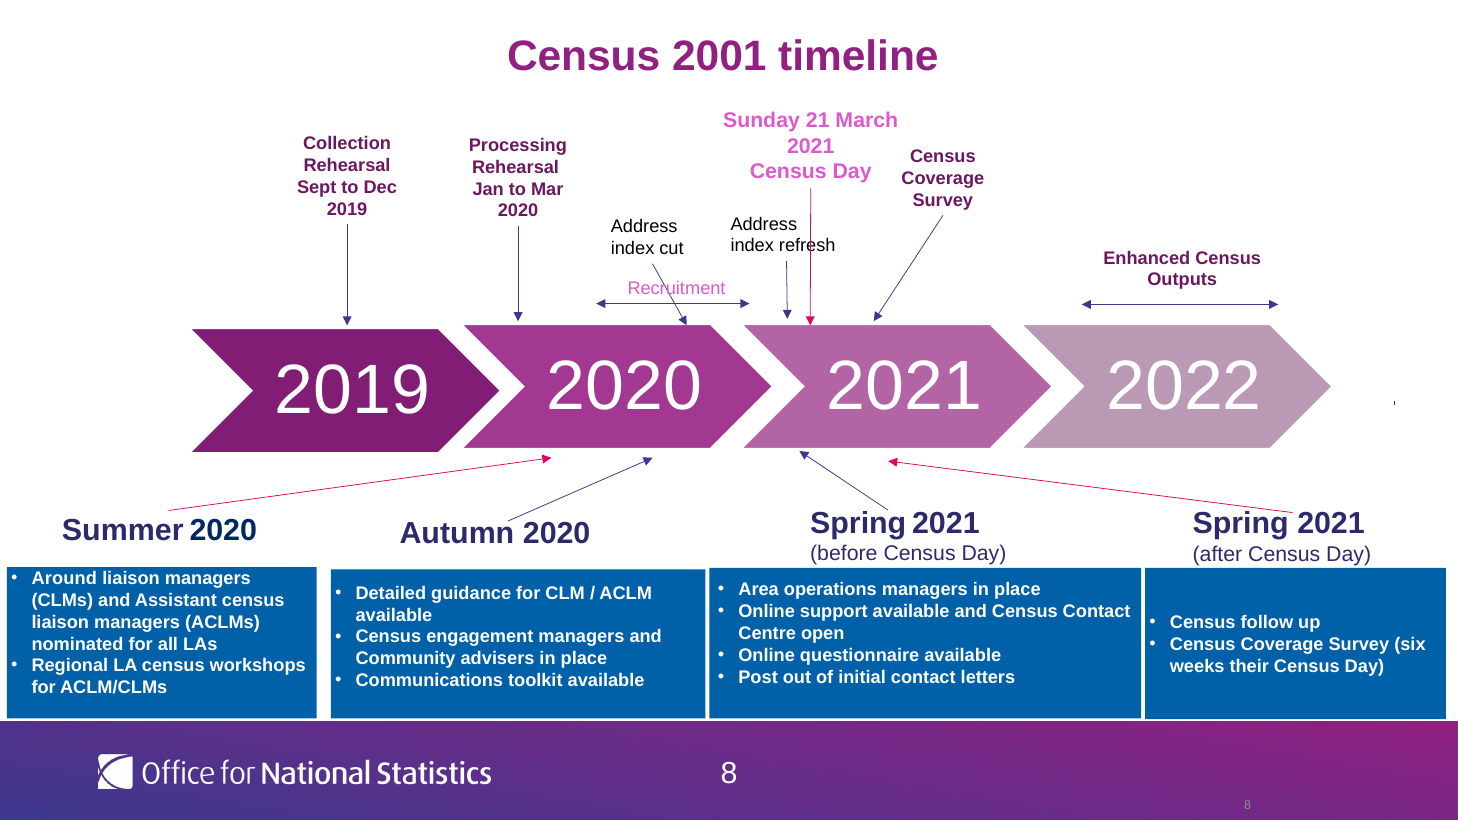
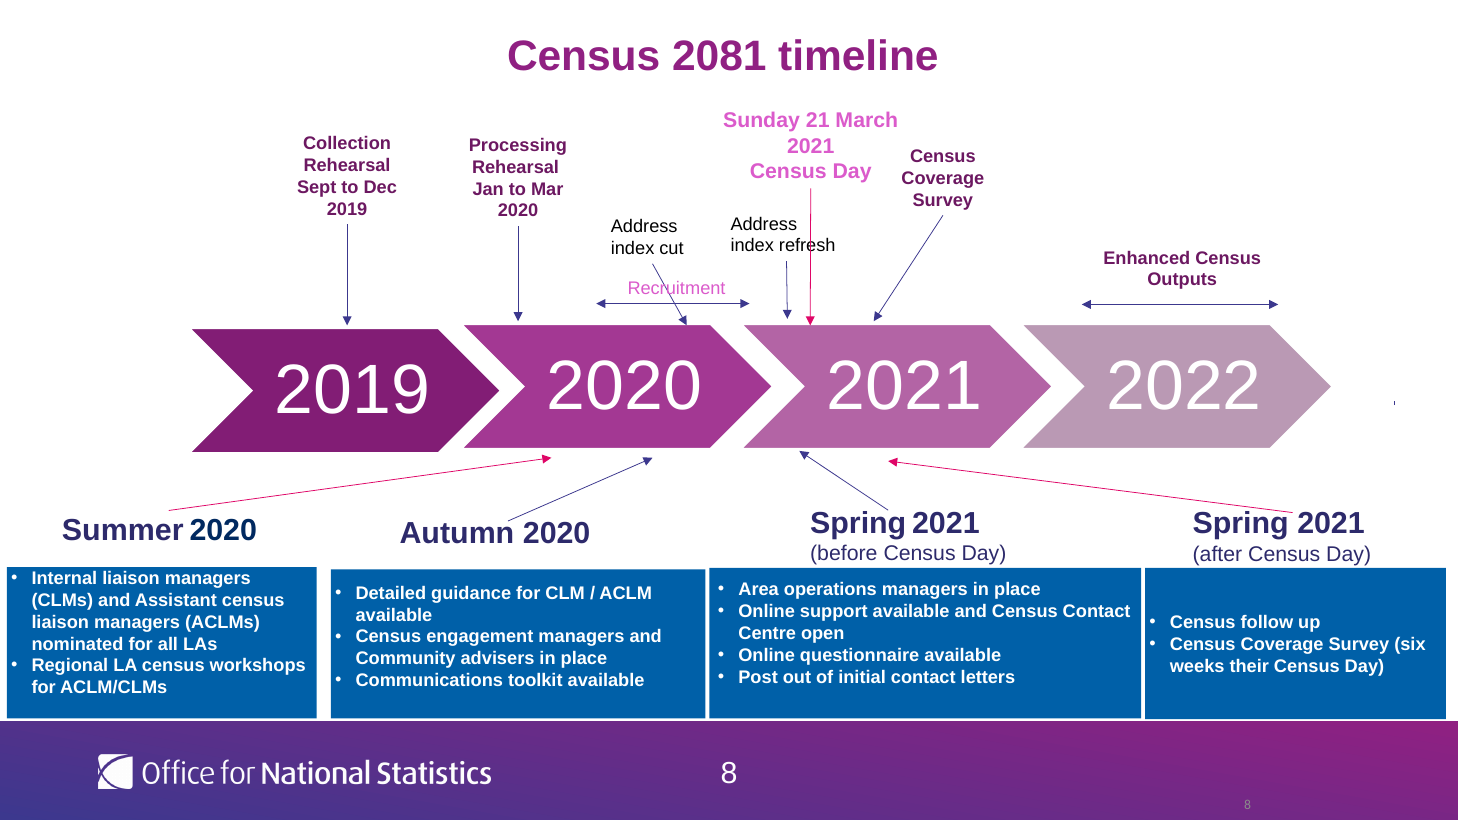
2001: 2001 -> 2081
Around: Around -> Internal
